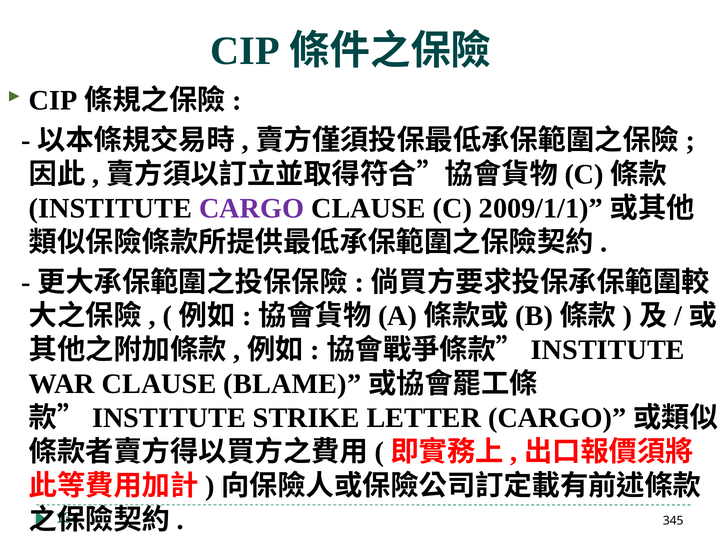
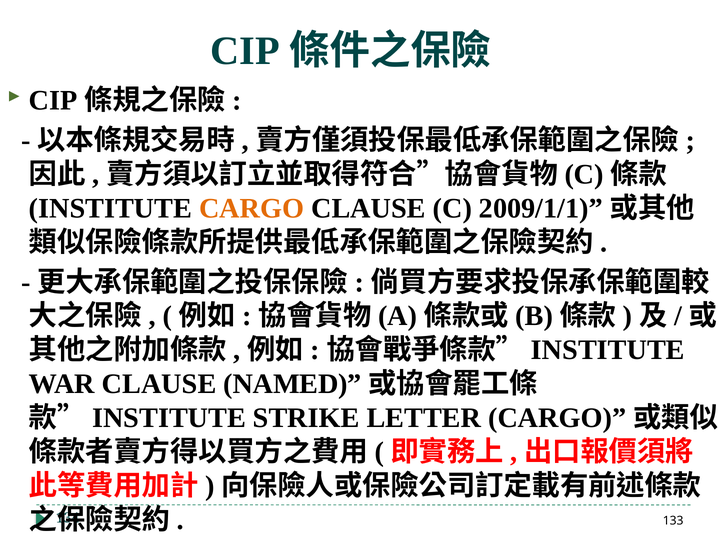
CARGO at (252, 208) colour: purple -> orange
BLAME: BLAME -> NAMED
345: 345 -> 133
